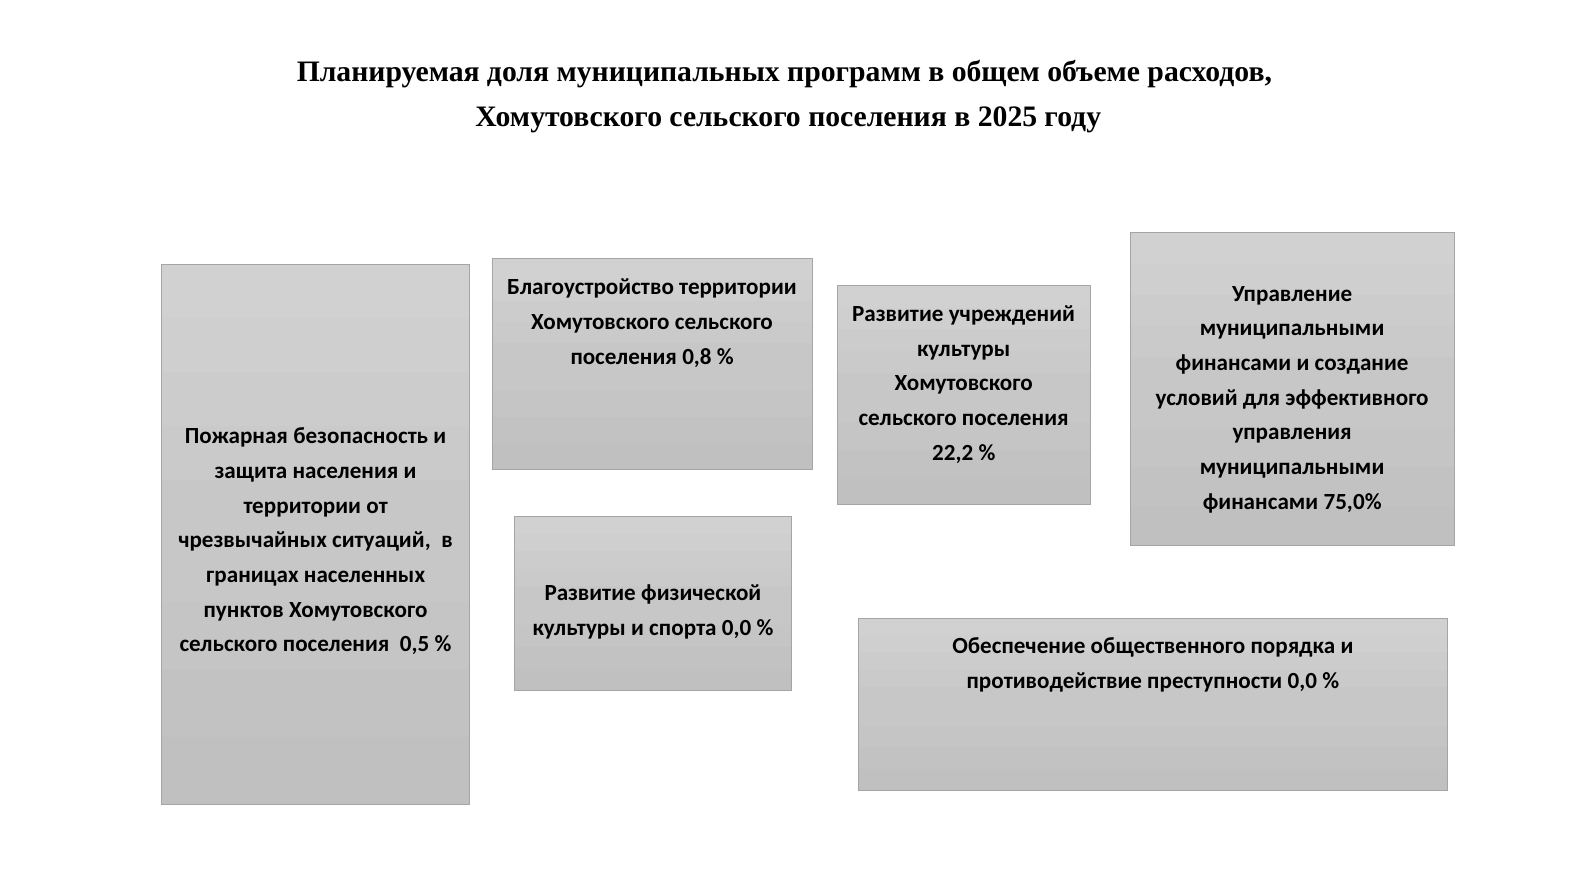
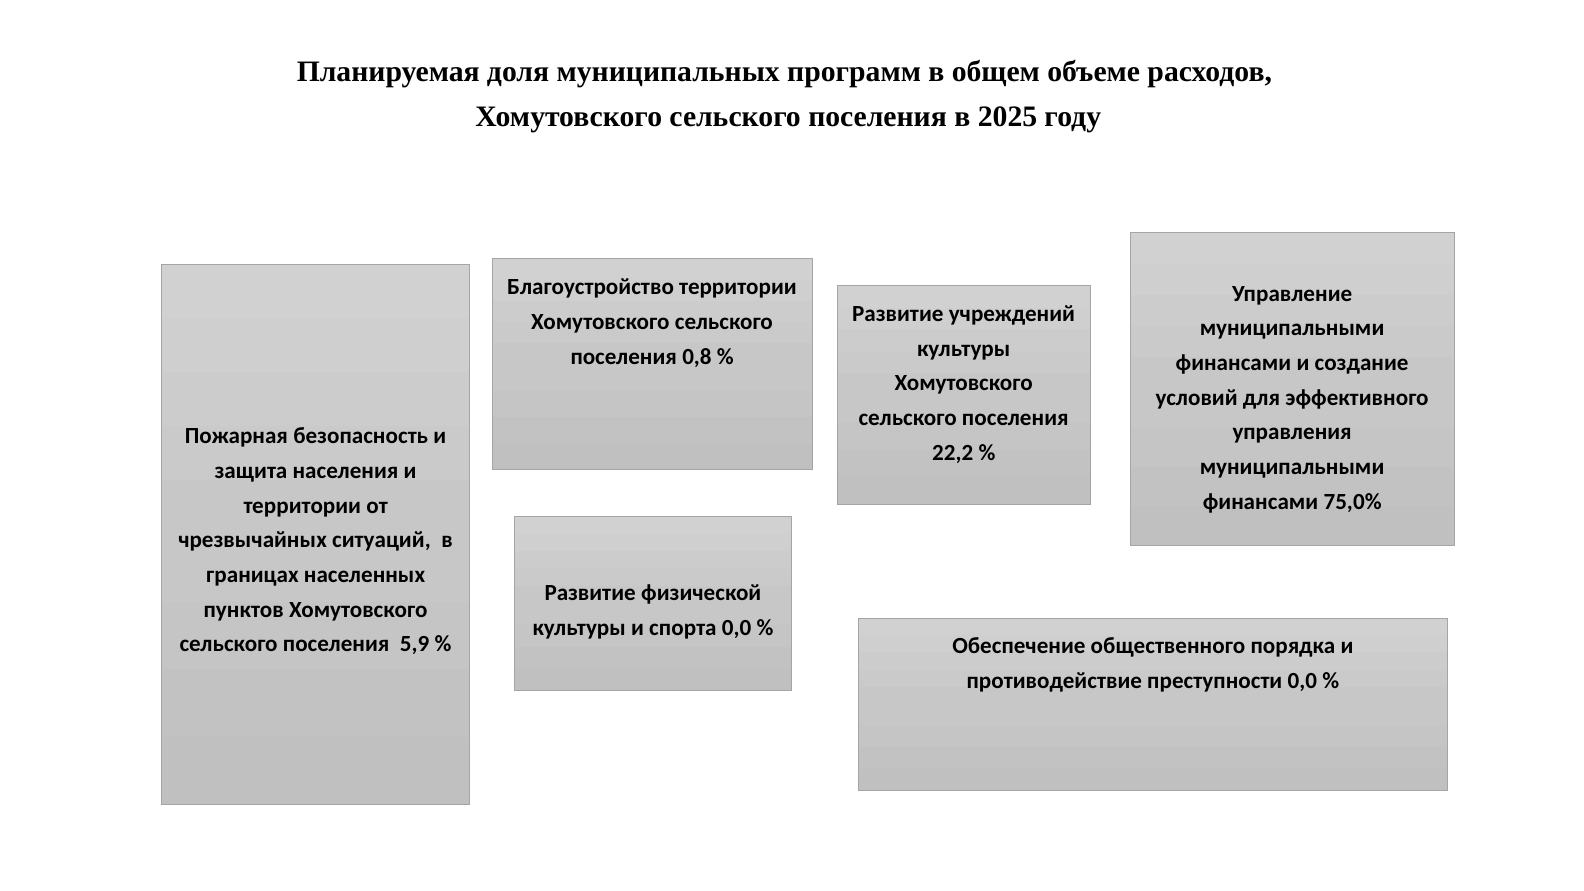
0,5: 0,5 -> 5,9
